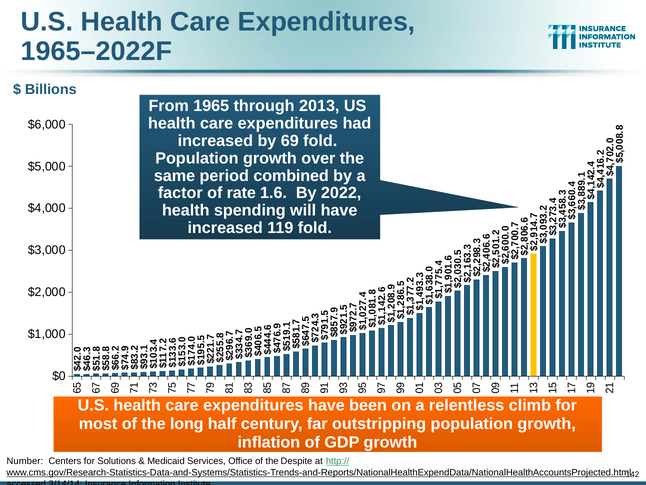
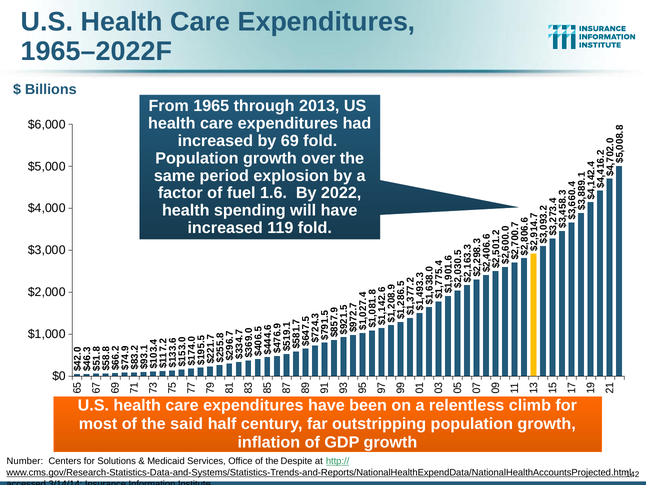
combined: combined -> explosion
rate: rate -> fuel
long: long -> said
